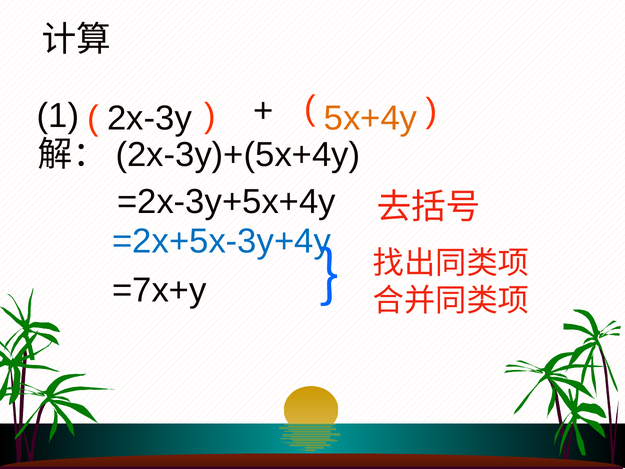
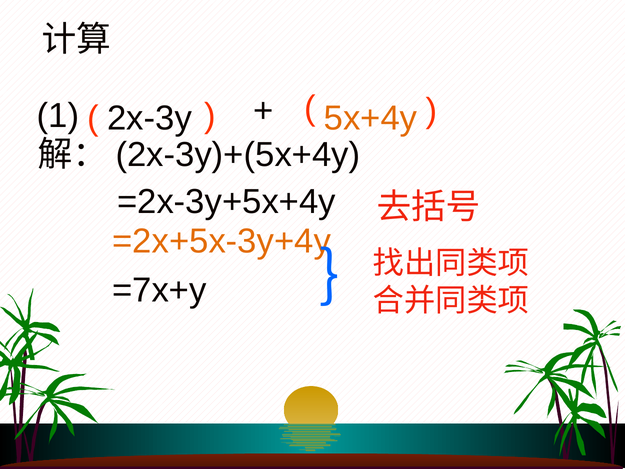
=2x+5x-3y+4y colour: blue -> orange
